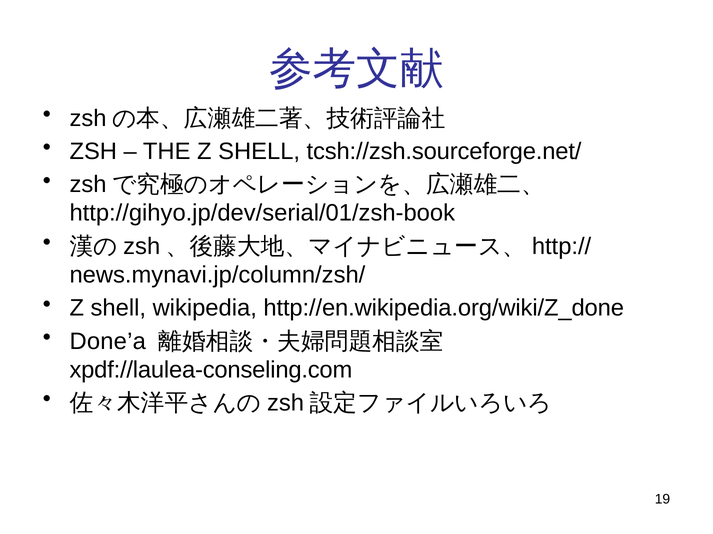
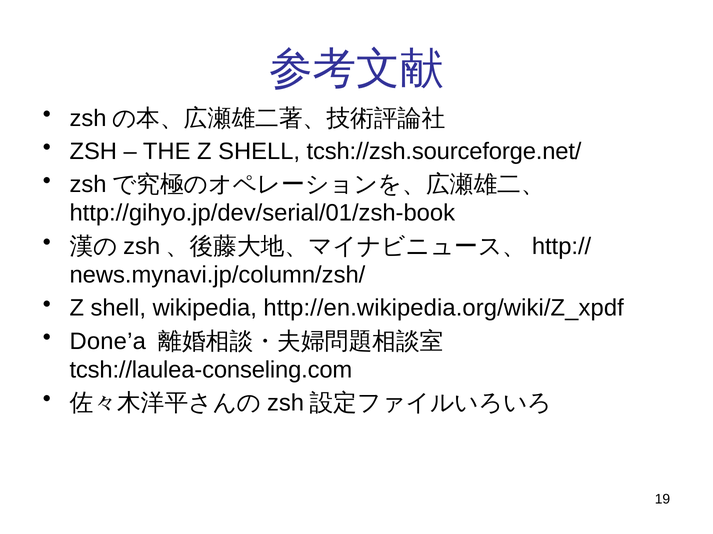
http://en.wikipedia.org/wiki/Z_done: http://en.wikipedia.org/wiki/Z_done -> http://en.wikipedia.org/wiki/Z_xpdf
xpdf://laulea-conseling.com: xpdf://laulea-conseling.com -> tcsh://laulea-conseling.com
